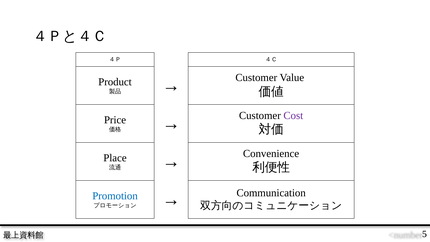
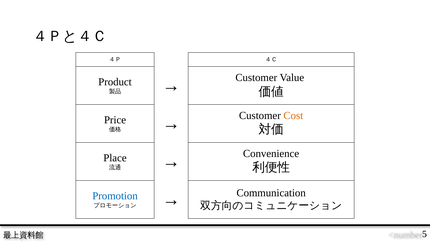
Cost colour: purple -> orange
